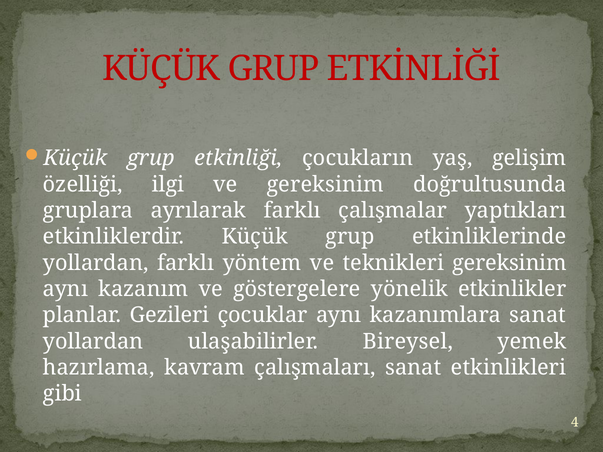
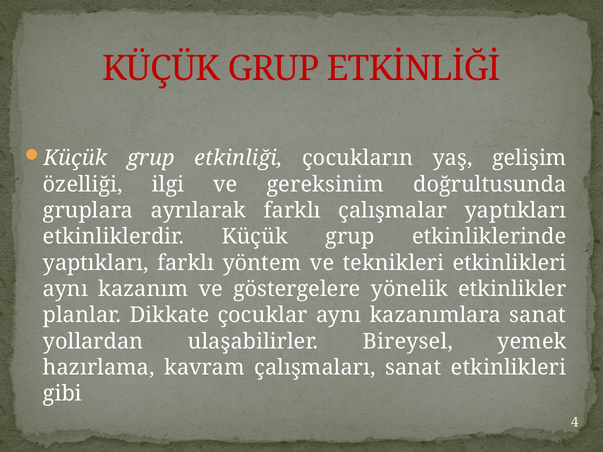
yollardan at (96, 263): yollardan -> yaptıkları
teknikleri gereksinim: gereksinim -> etkinlikleri
Gezileri: Gezileri -> Dikkate
